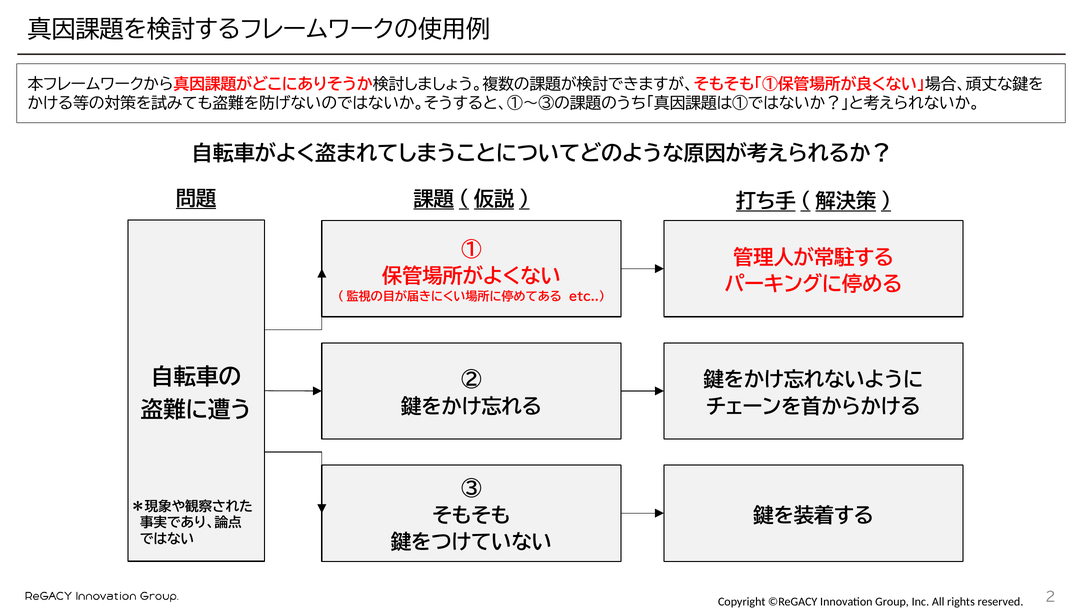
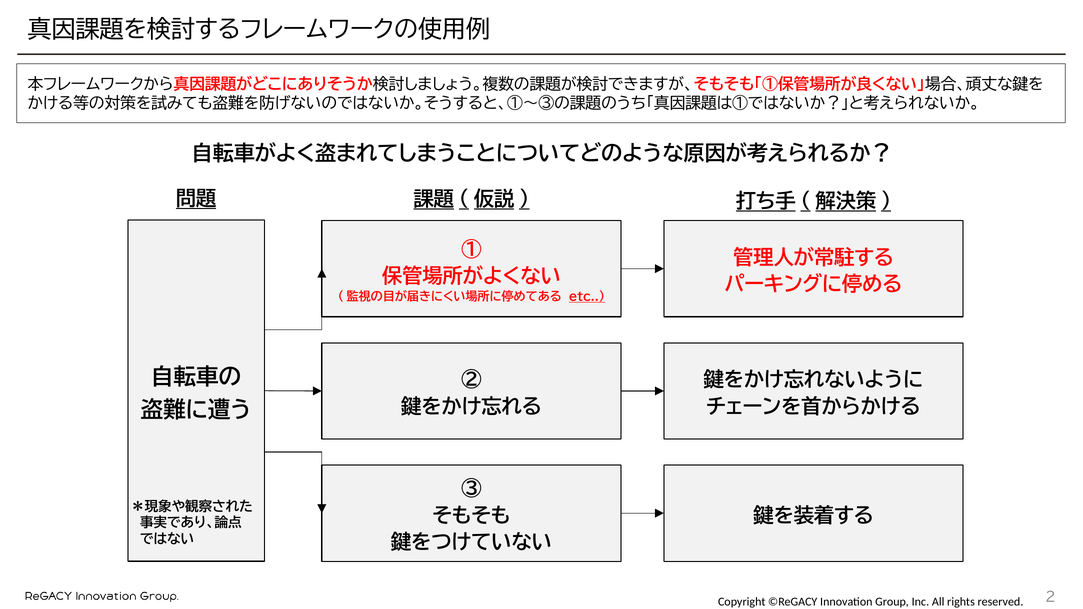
etc underline: none -> present
